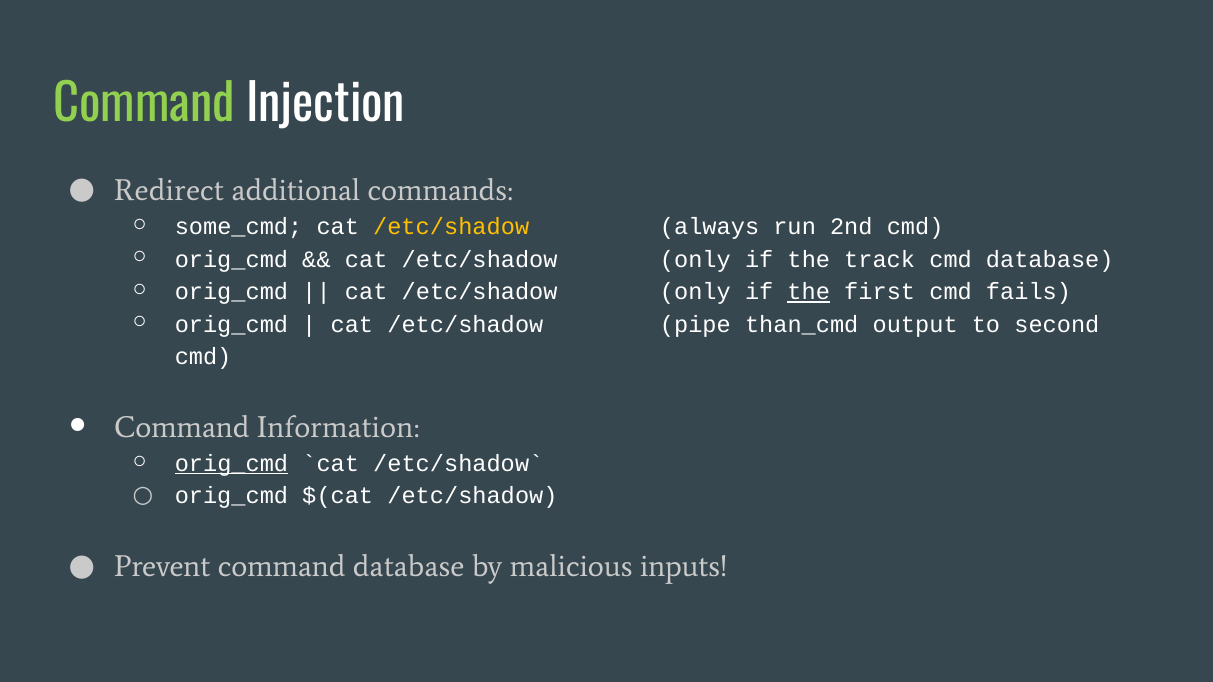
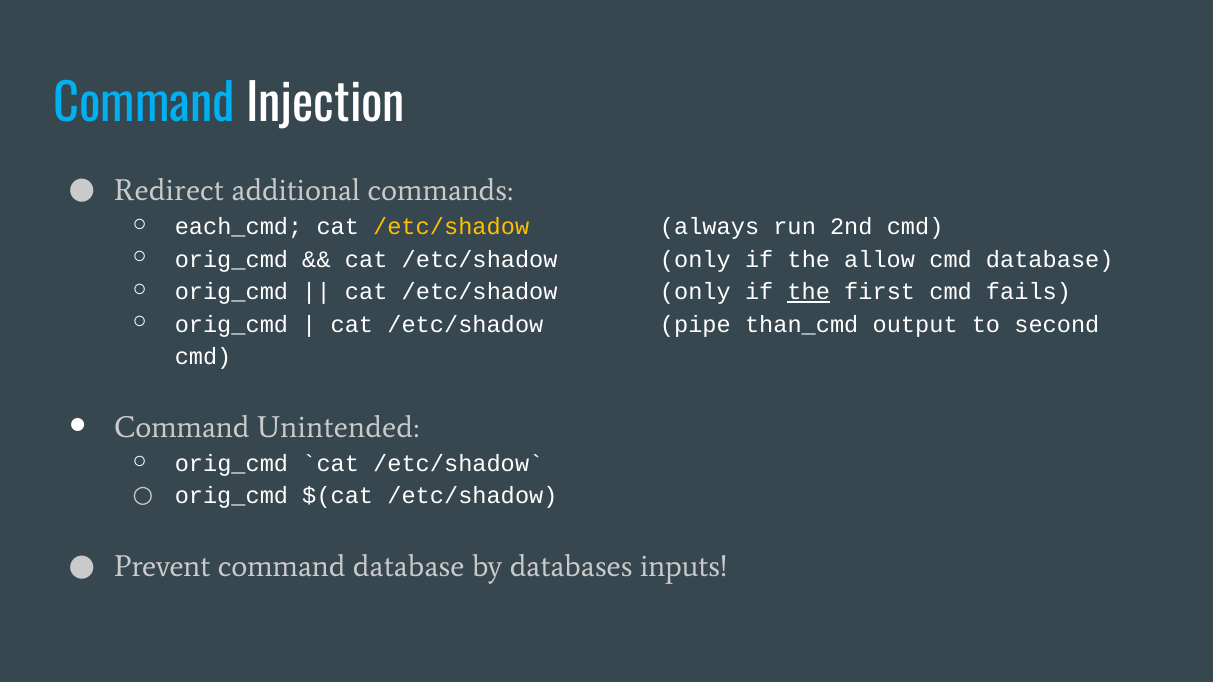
Command at (144, 105) colour: light green -> light blue
some_cmd: some_cmd -> each_cmd
track: track -> allow
Information: Information -> Unintended
orig_cmd at (231, 464) underline: present -> none
malicious: malicious -> databases
